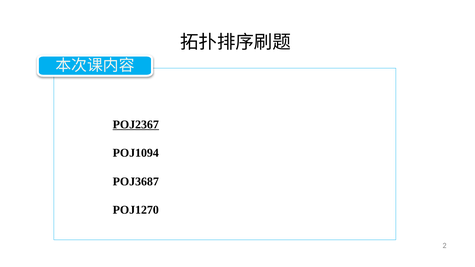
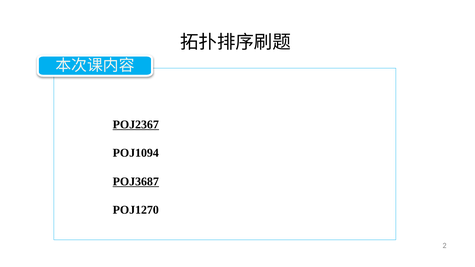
POJ3687 underline: none -> present
